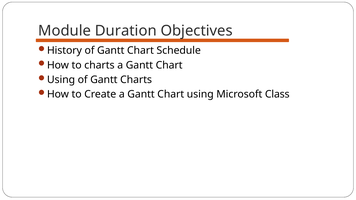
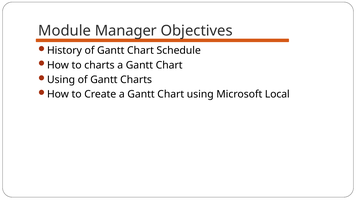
Duration: Duration -> Manager
Class: Class -> Local
